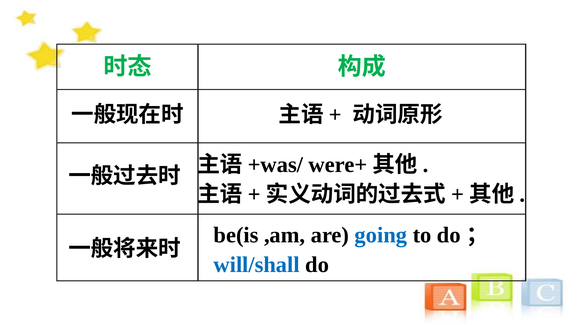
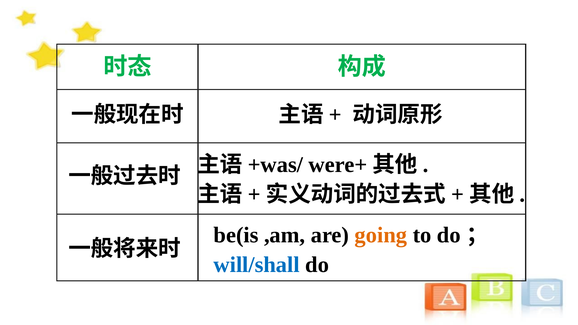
going colour: blue -> orange
